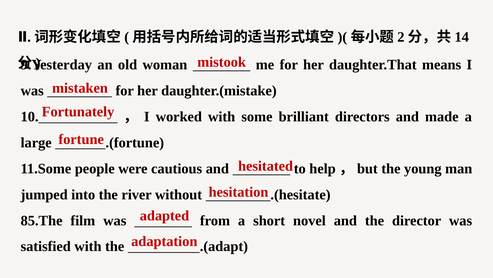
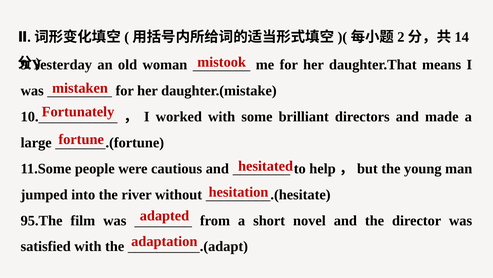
85.The: 85.The -> 95.The
